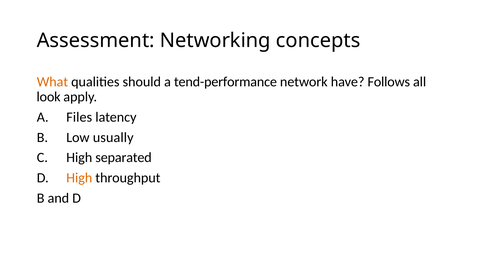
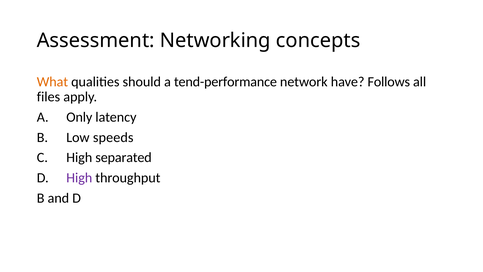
look: look -> files
Files: Files -> Only
usually: usually -> speeds
High at (79, 178) colour: orange -> purple
